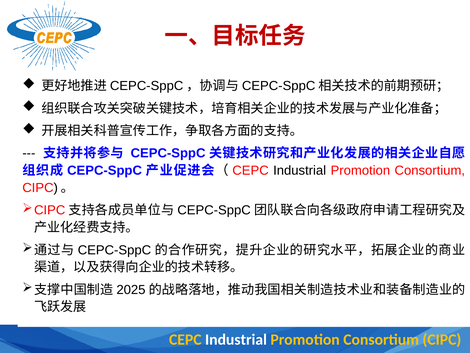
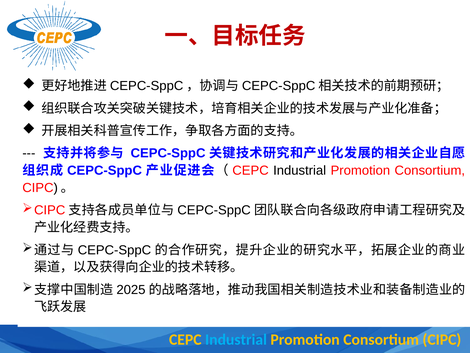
Industrial at (236, 339) colour: white -> light blue
